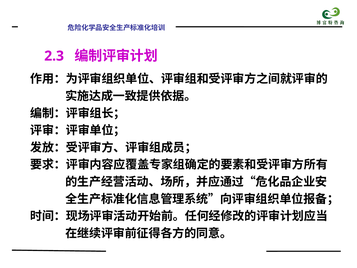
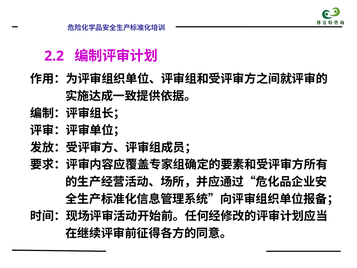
2.3: 2.3 -> 2.2
